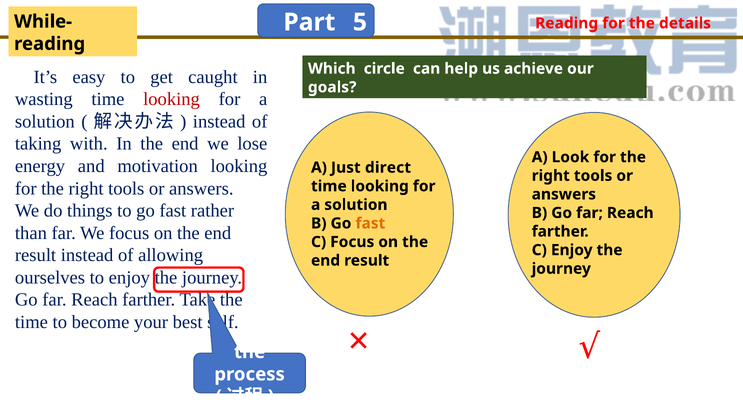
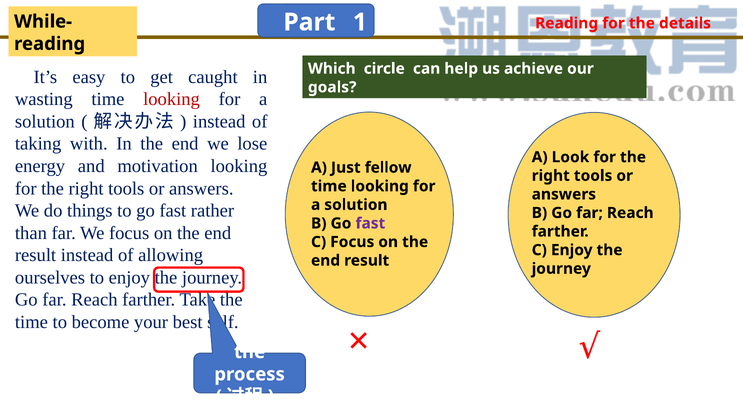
5: 5 -> 1
direct: direct -> fellow
fast at (370, 223) colour: orange -> purple
